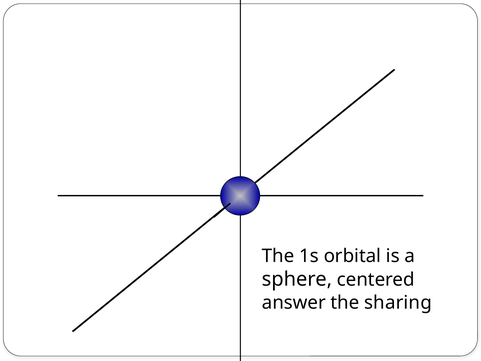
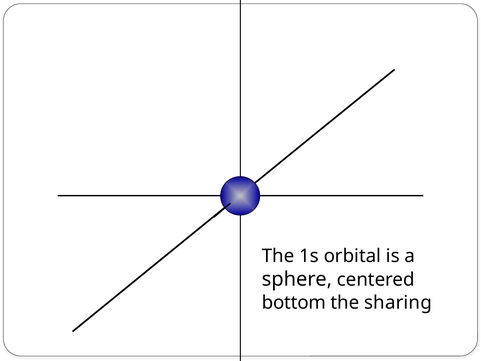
answer: answer -> bottom
